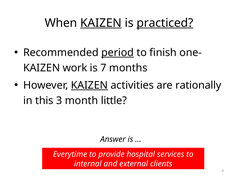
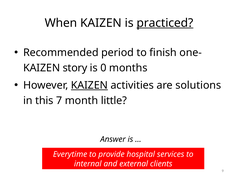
KAIZEN at (101, 23) underline: present -> none
period underline: present -> none
work: work -> story
7: 7 -> 0
rationally: rationally -> solutions
3: 3 -> 7
